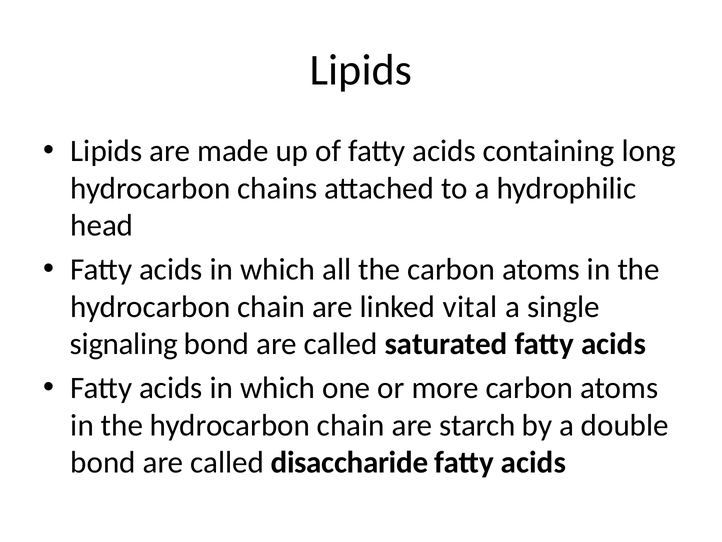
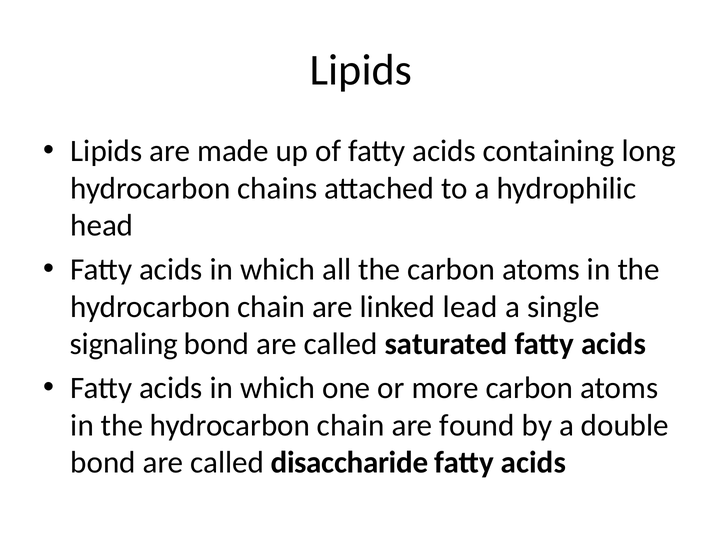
vital: vital -> lead
starch: starch -> found
